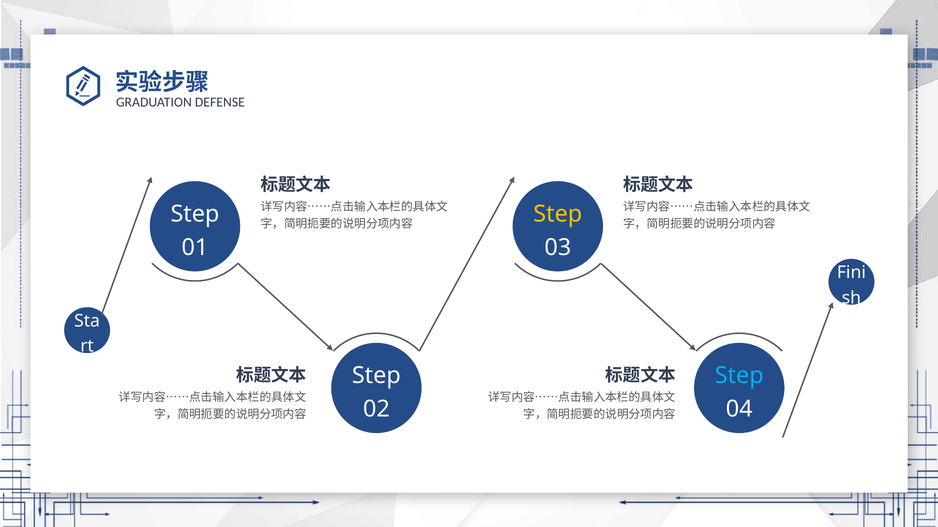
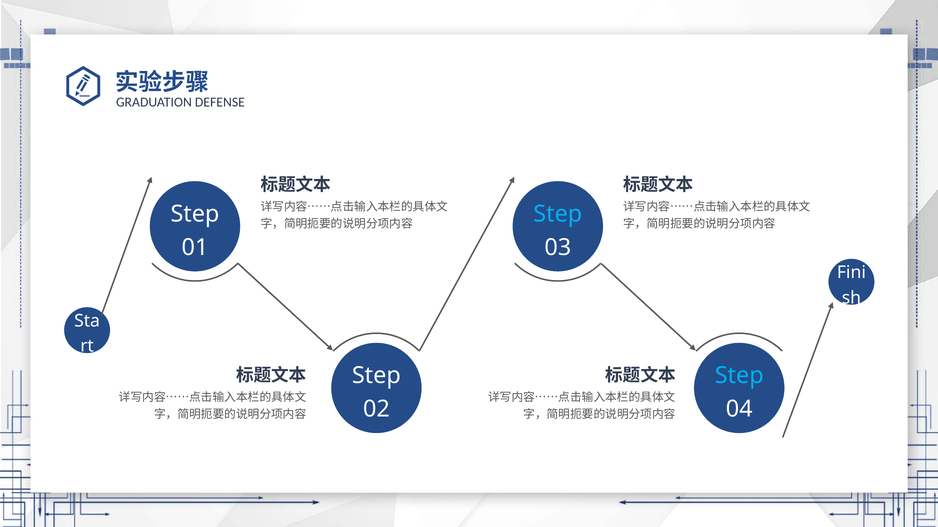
Step at (558, 214) colour: yellow -> light blue
